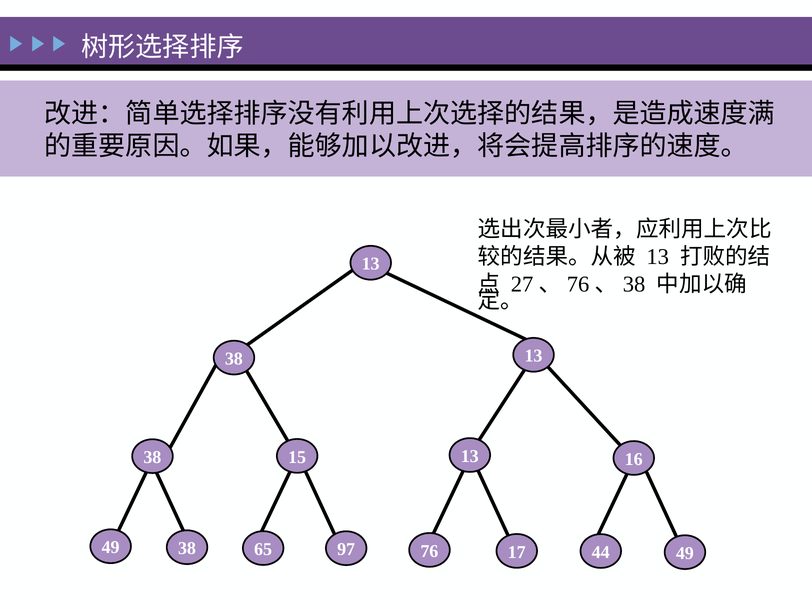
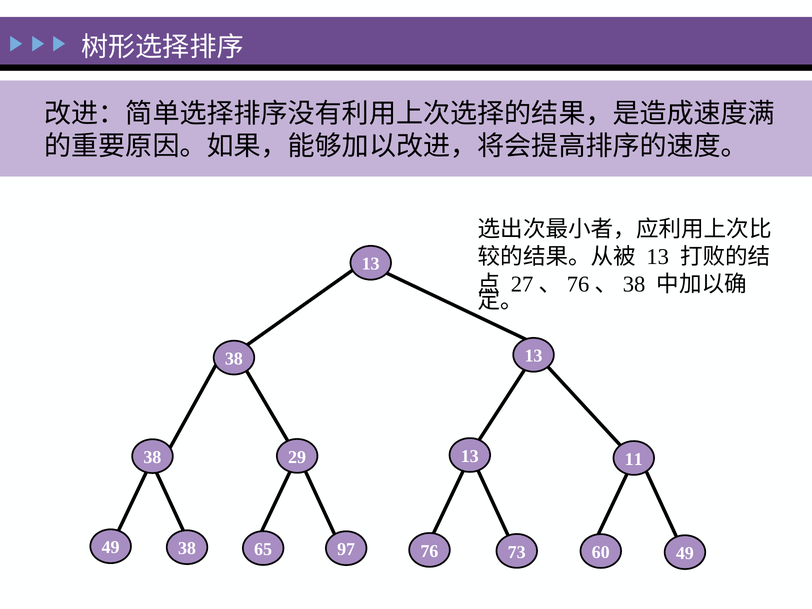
15: 15 -> 29
16: 16 -> 11
17: 17 -> 73
44: 44 -> 60
